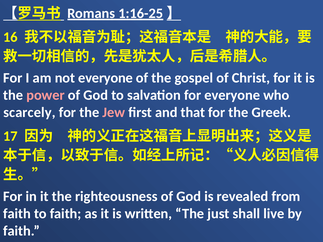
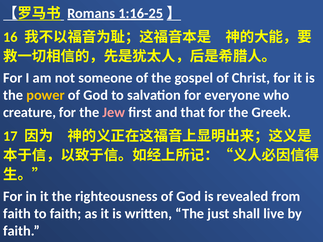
not everyone: everyone -> someone
power colour: pink -> yellow
scarcely: scarcely -> creature
